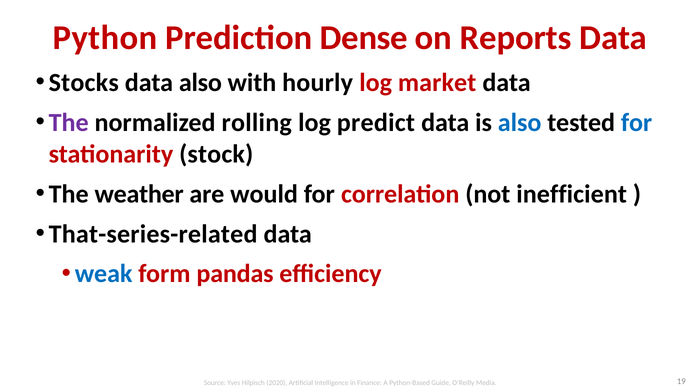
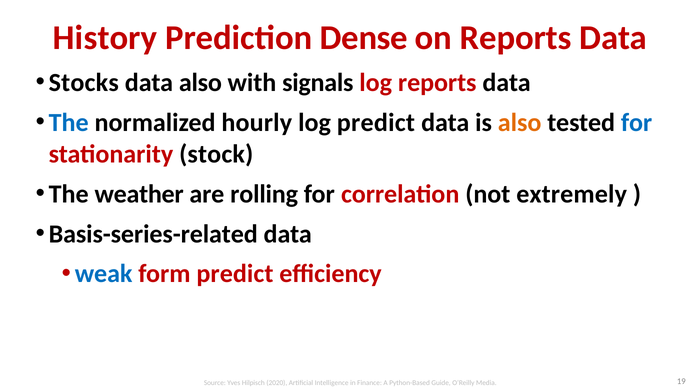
Python: Python -> History
hourly: hourly -> signals
log market: market -> reports
The at (69, 123) colour: purple -> blue
rolling: rolling -> hourly
also at (520, 123) colour: blue -> orange
would: would -> rolling
inefficient: inefficient -> extremely
That-series-related: That-series-related -> Basis-series-related
form pandas: pandas -> predict
